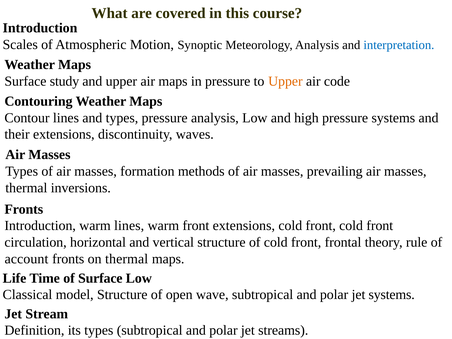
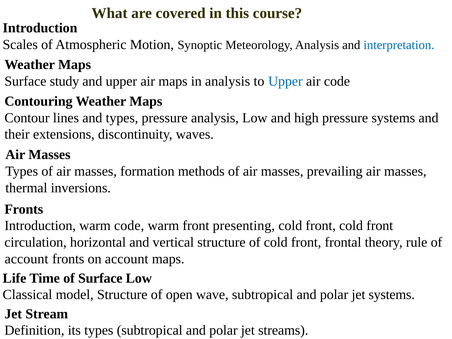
in pressure: pressure -> analysis
Upper at (285, 81) colour: orange -> blue
warm lines: lines -> code
front extensions: extensions -> presenting
on thermal: thermal -> account
